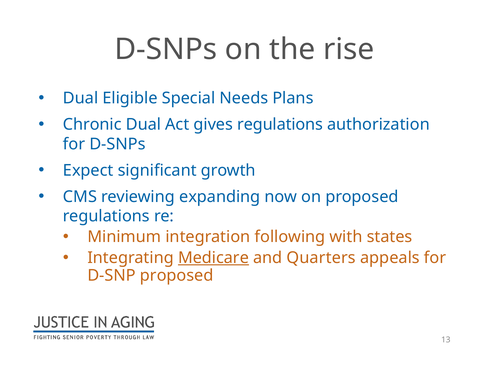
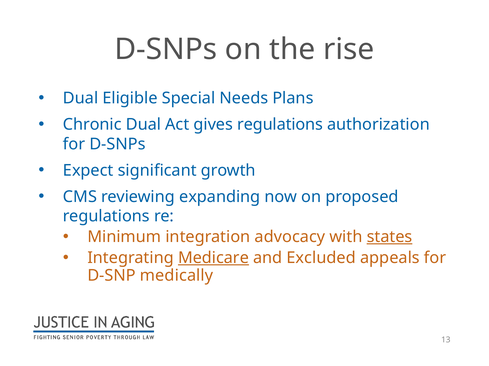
following: following -> advocacy
states underline: none -> present
Quarters: Quarters -> Excluded
D-SNP proposed: proposed -> medically
